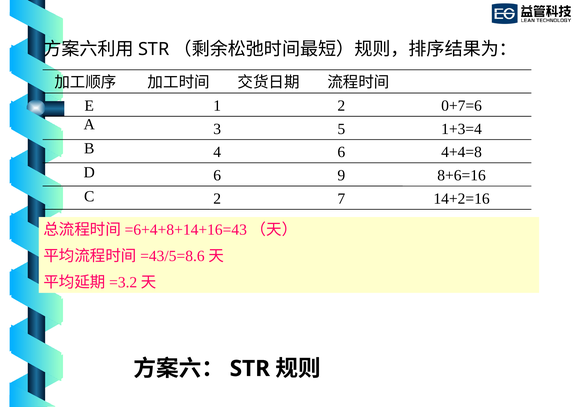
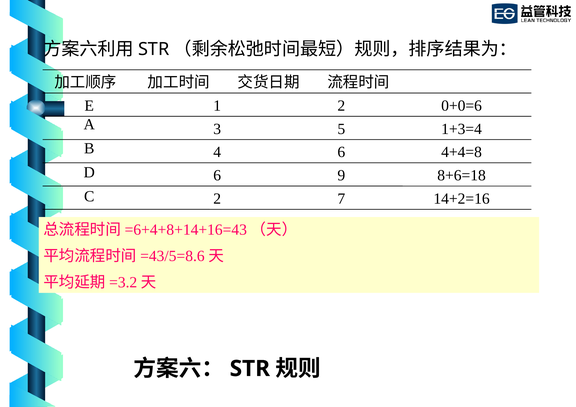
0+7=6: 0+7=6 -> 0+0=6
8+6=16: 8+6=16 -> 8+6=18
